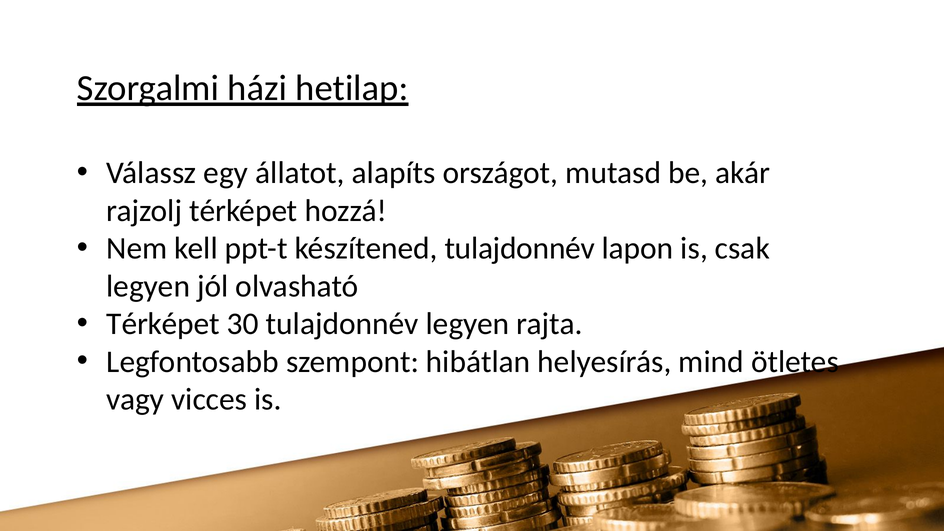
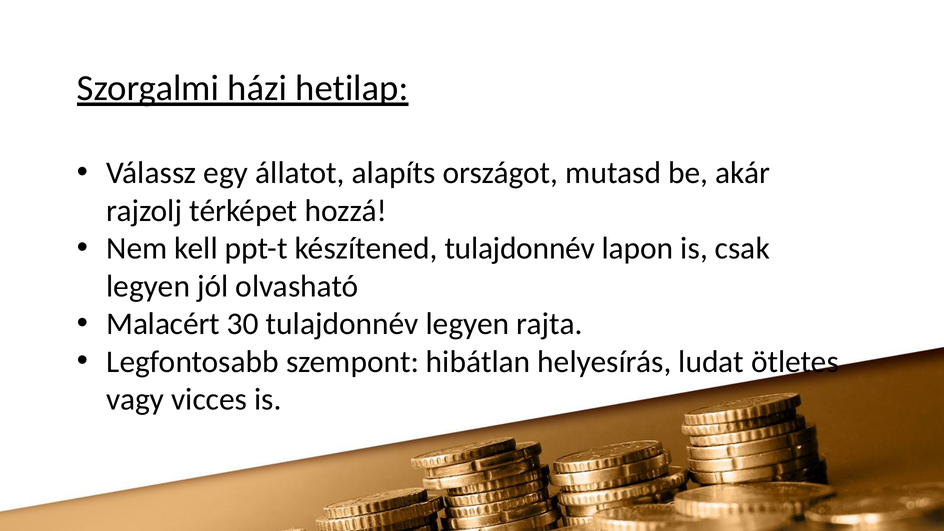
Térképet at (163, 324): Térképet -> Malacért
mind: mind -> ludat
